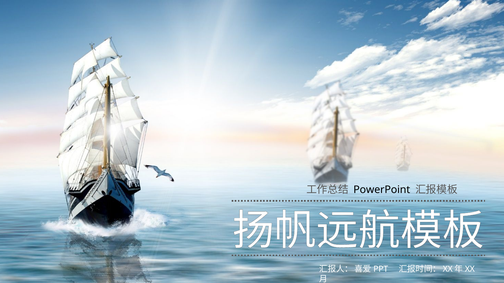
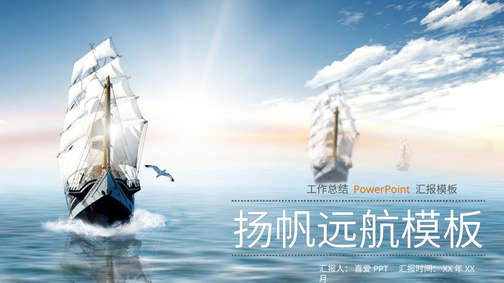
PowerPoint colour: black -> orange
